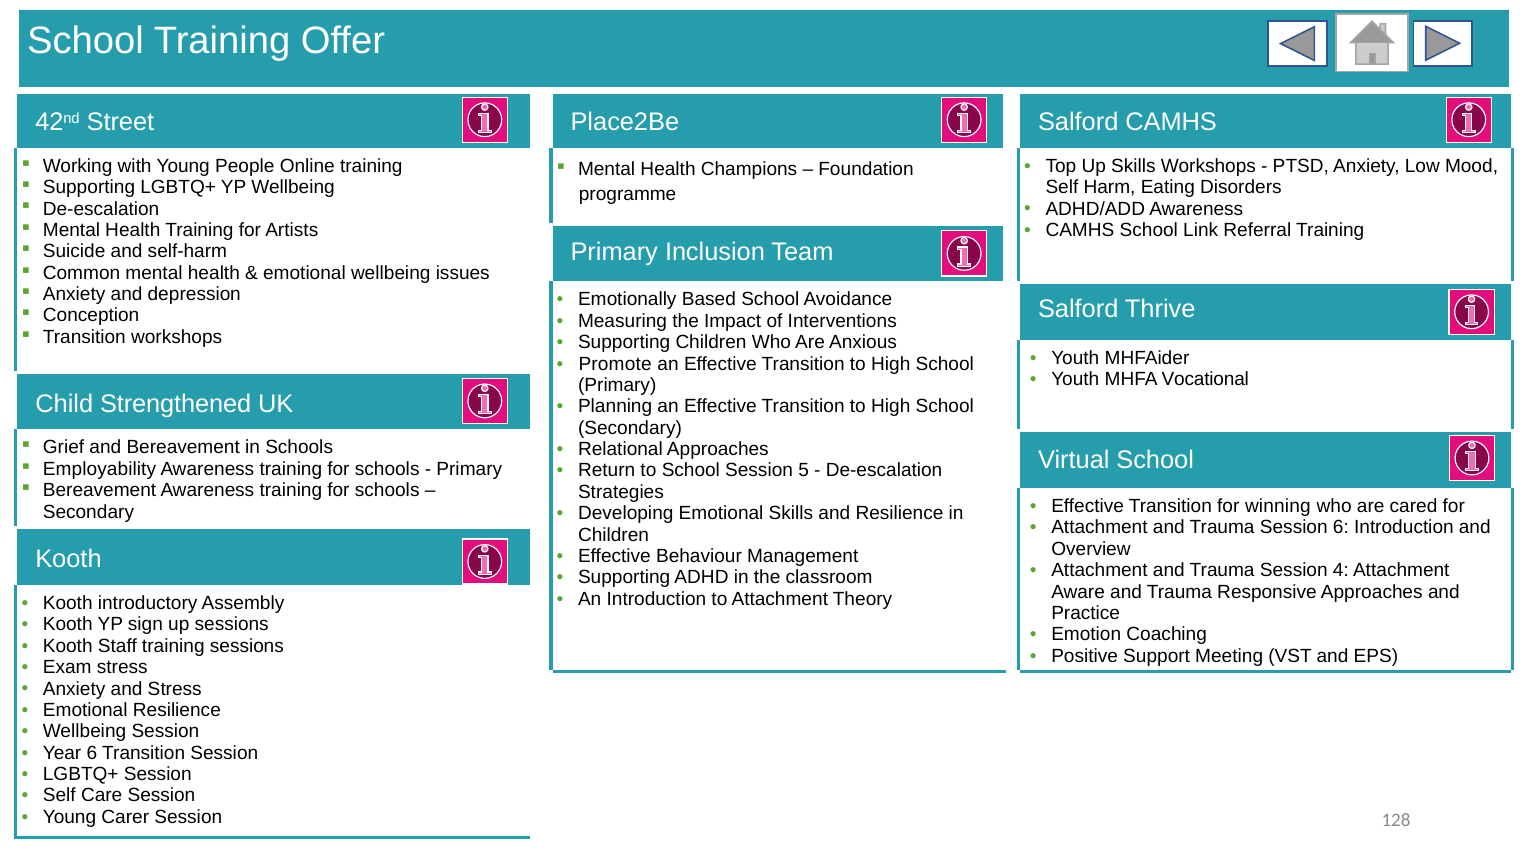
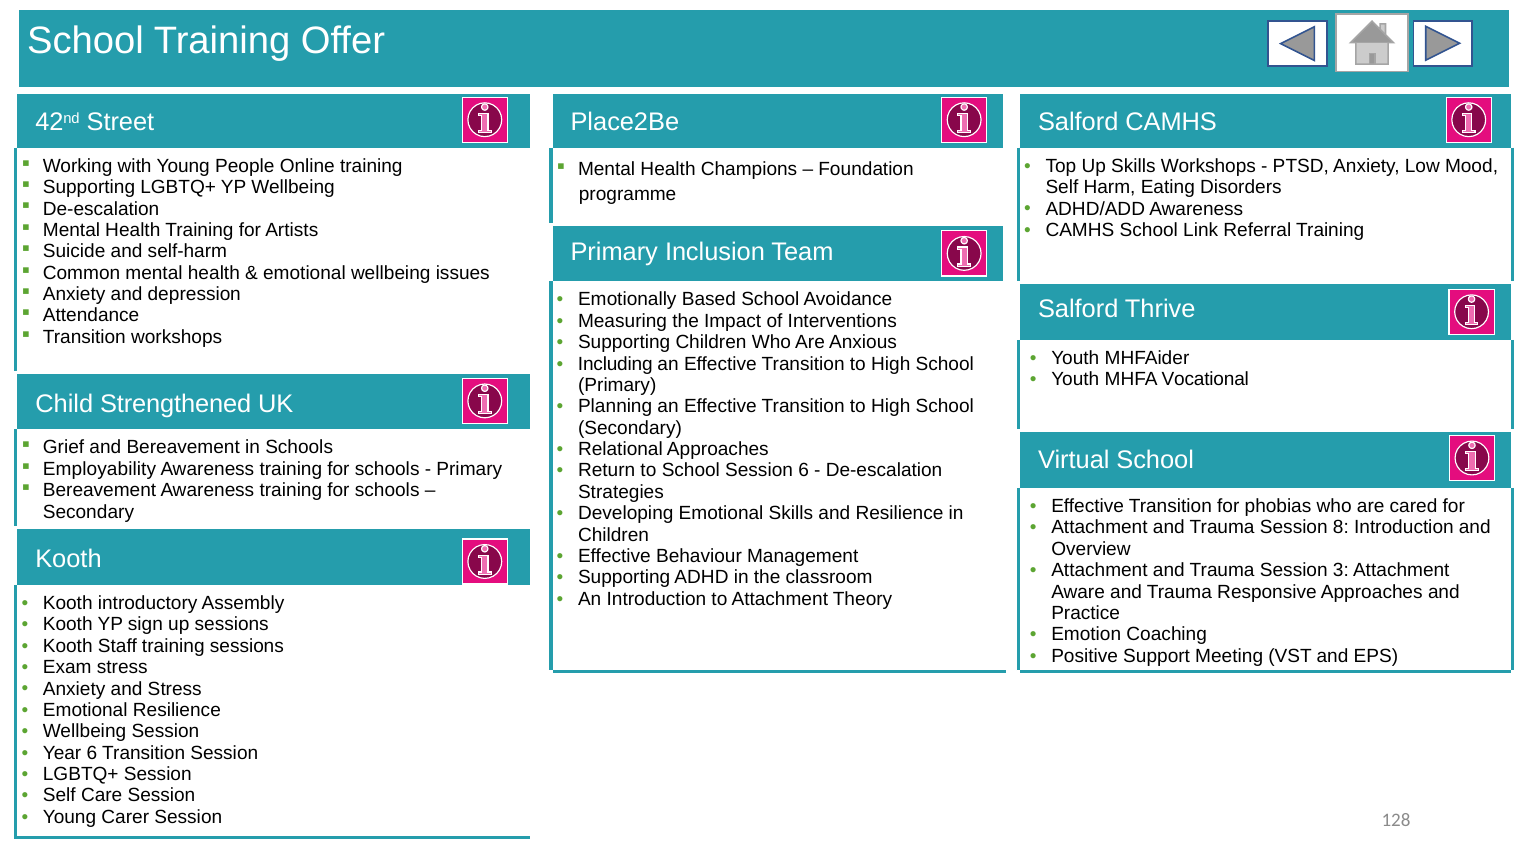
Conception: Conception -> Attendance
Promote: Promote -> Including
Session 5: 5 -> 6
winning: winning -> phobias
Session 6: 6 -> 8
4: 4 -> 3
